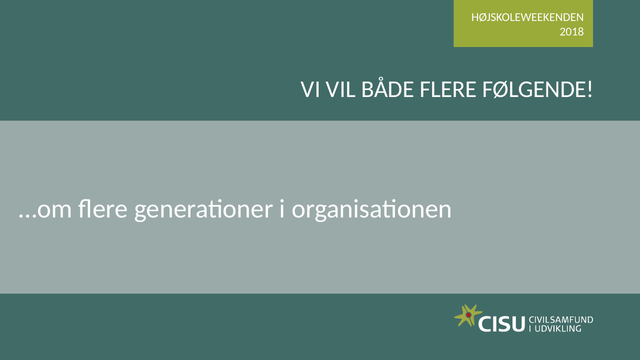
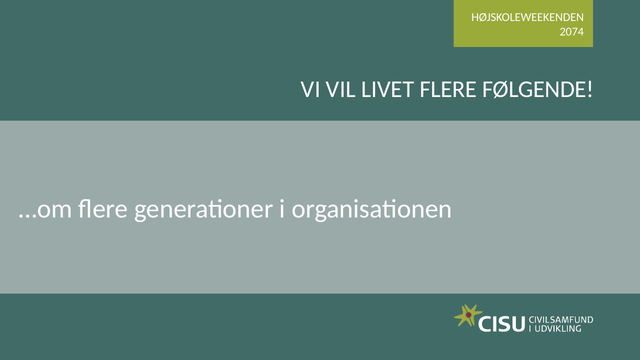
2018: 2018 -> 2074
BÅDE: BÅDE -> LIVET
